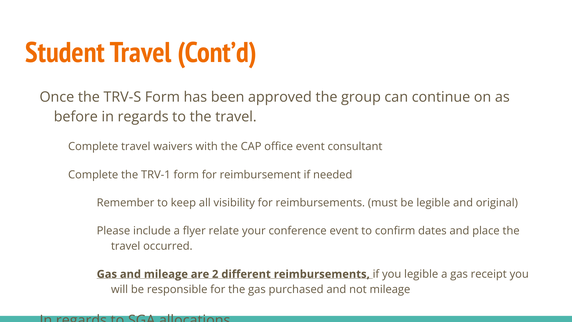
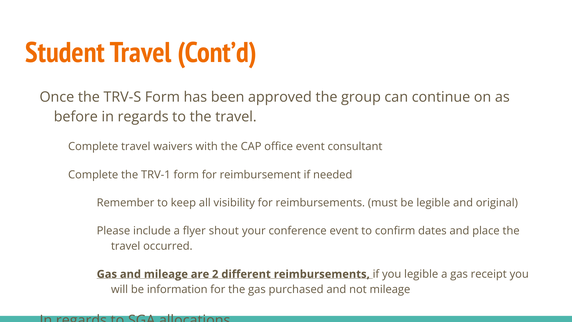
relate: relate -> shout
responsible: responsible -> information
